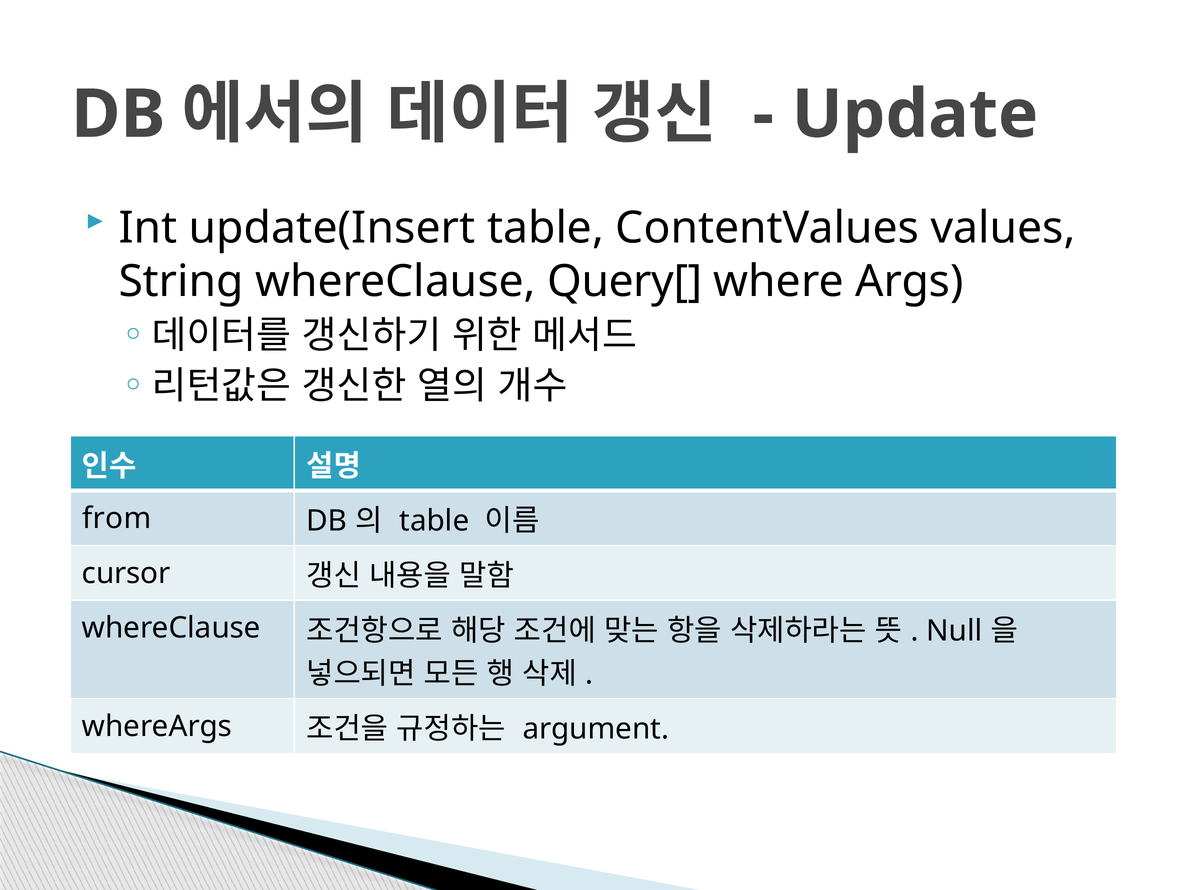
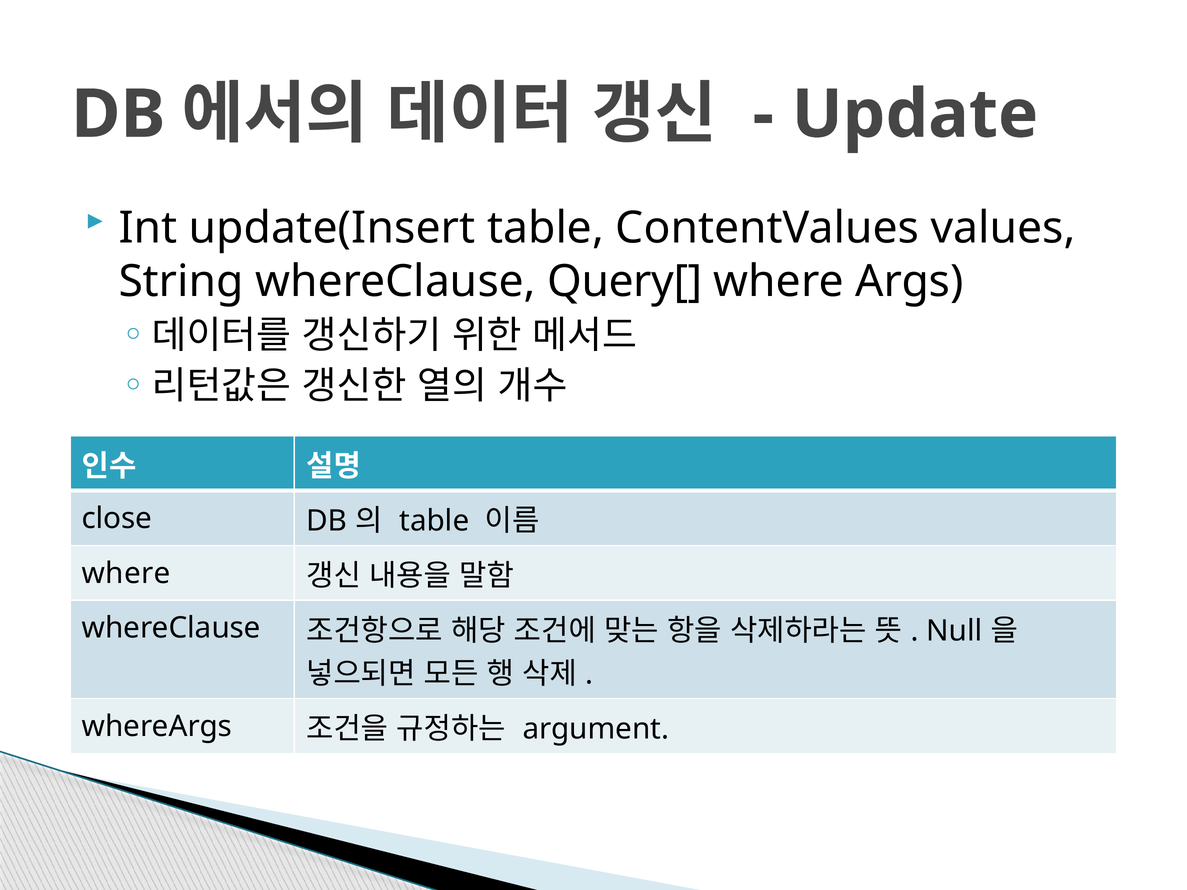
from: from -> close
cursor at (126, 573): cursor -> where
